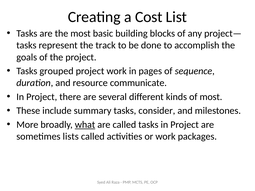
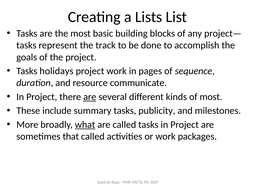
Cost: Cost -> Lists
grouped: grouped -> holidays
are at (90, 97) underline: none -> present
consider: consider -> publicity
lists: lists -> that
